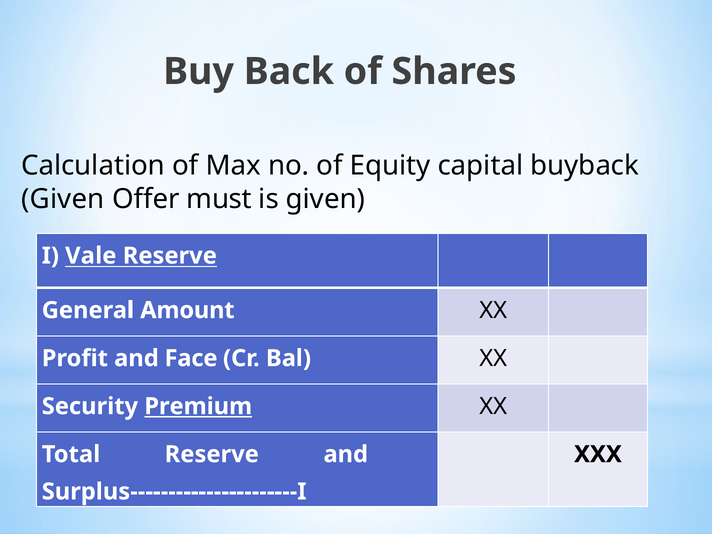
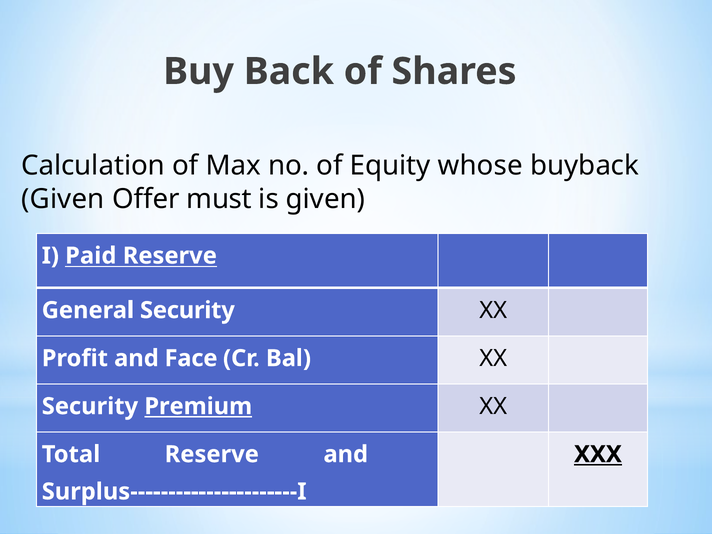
capital: capital -> whose
Vale: Vale -> Paid
General Amount: Amount -> Security
XXX underline: none -> present
